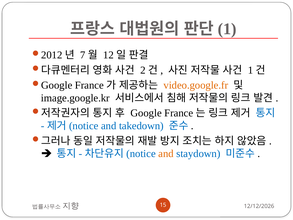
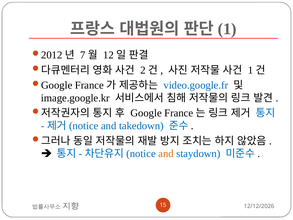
video.google.fr colour: orange -> blue
